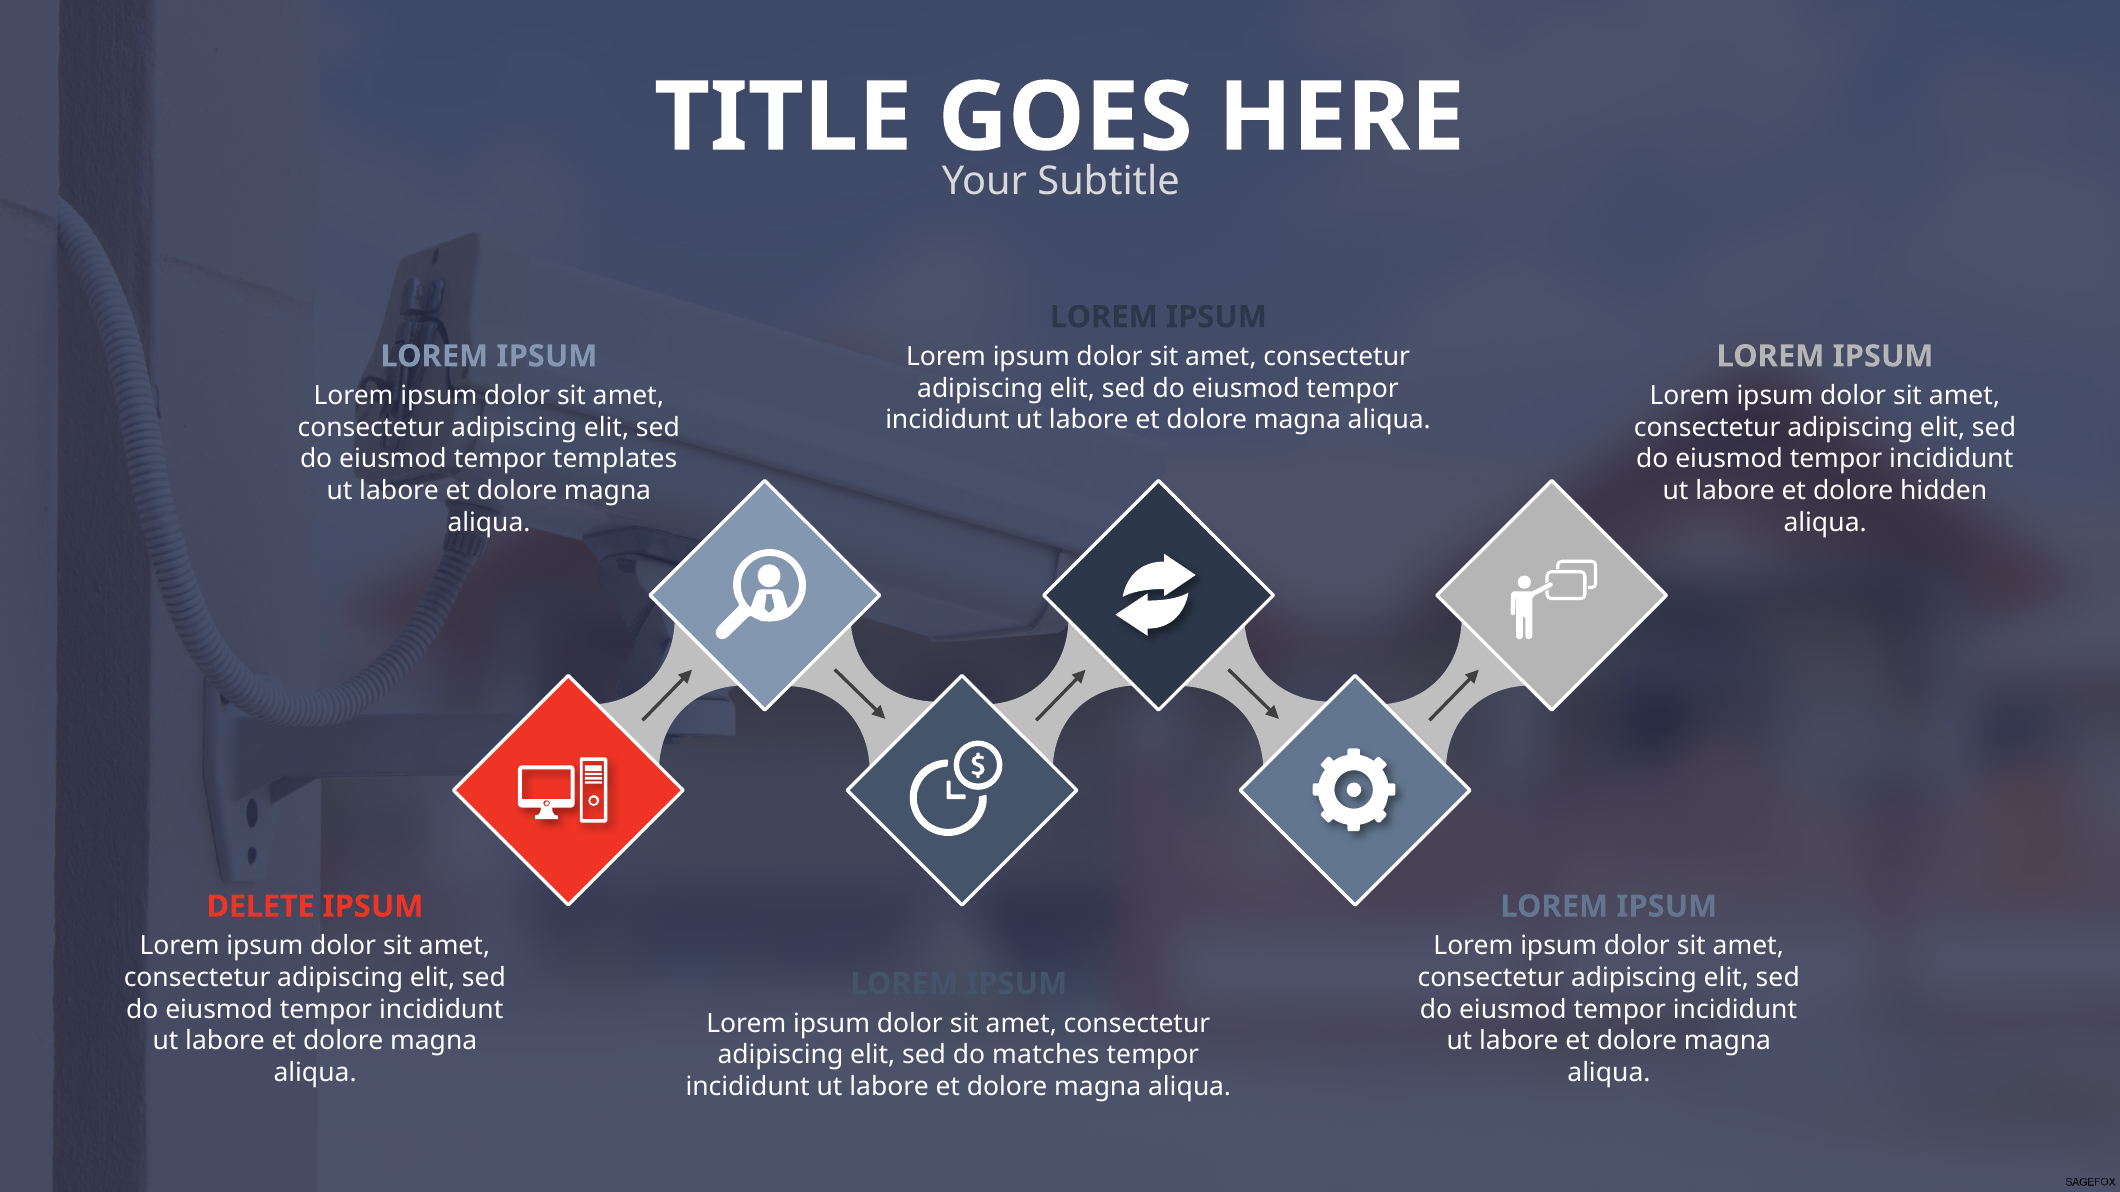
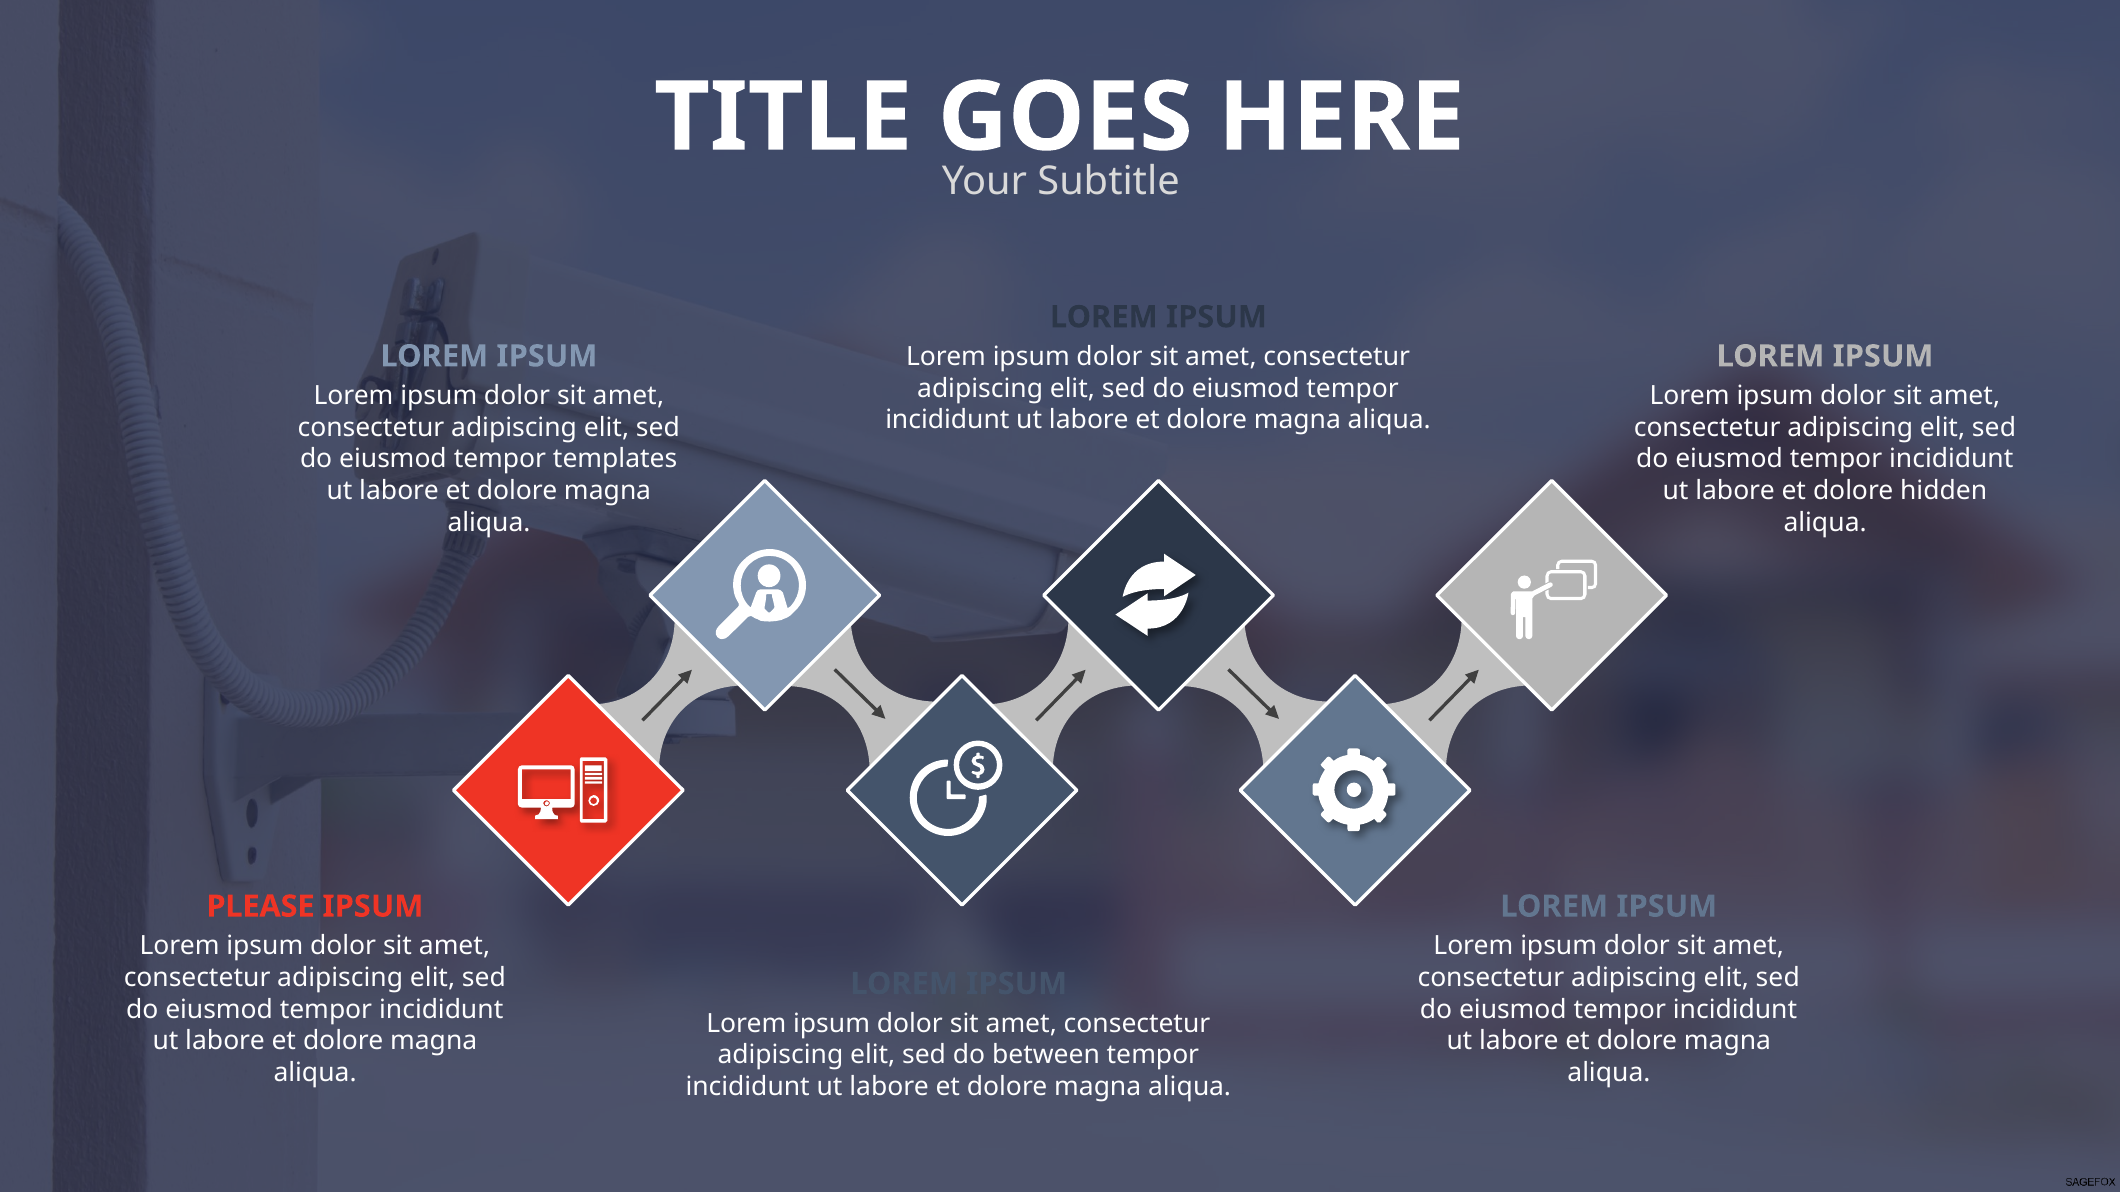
DELETE: DELETE -> PLEASE
matches: matches -> between
